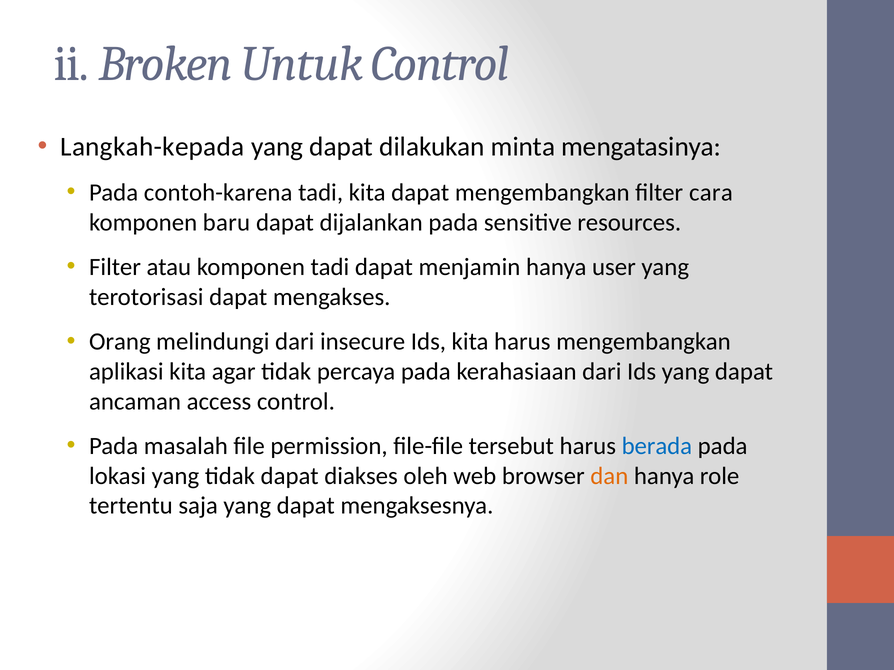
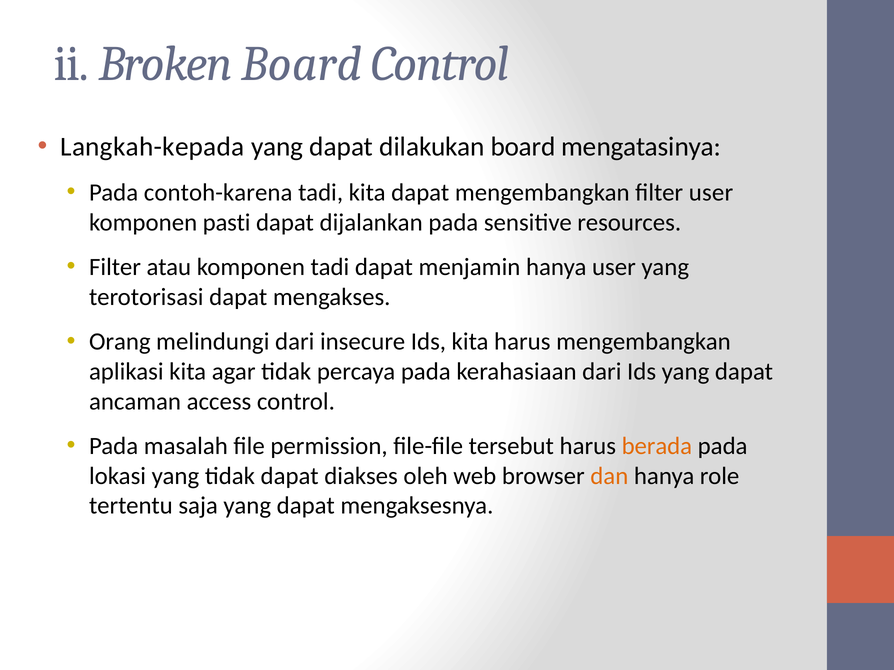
Broken Untuk: Untuk -> Board
dilakukan minta: minta -> board
filter cara: cara -> user
baru: baru -> pasti
berada colour: blue -> orange
